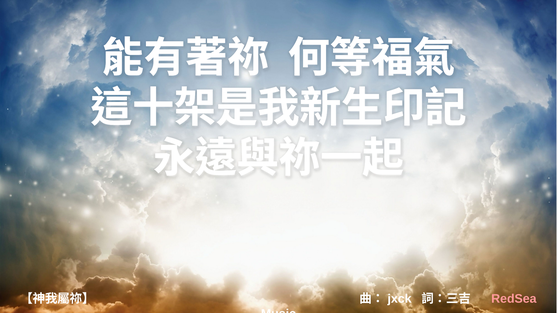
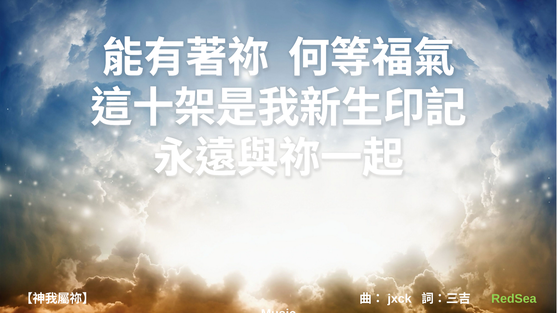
RedSea colour: pink -> light green
